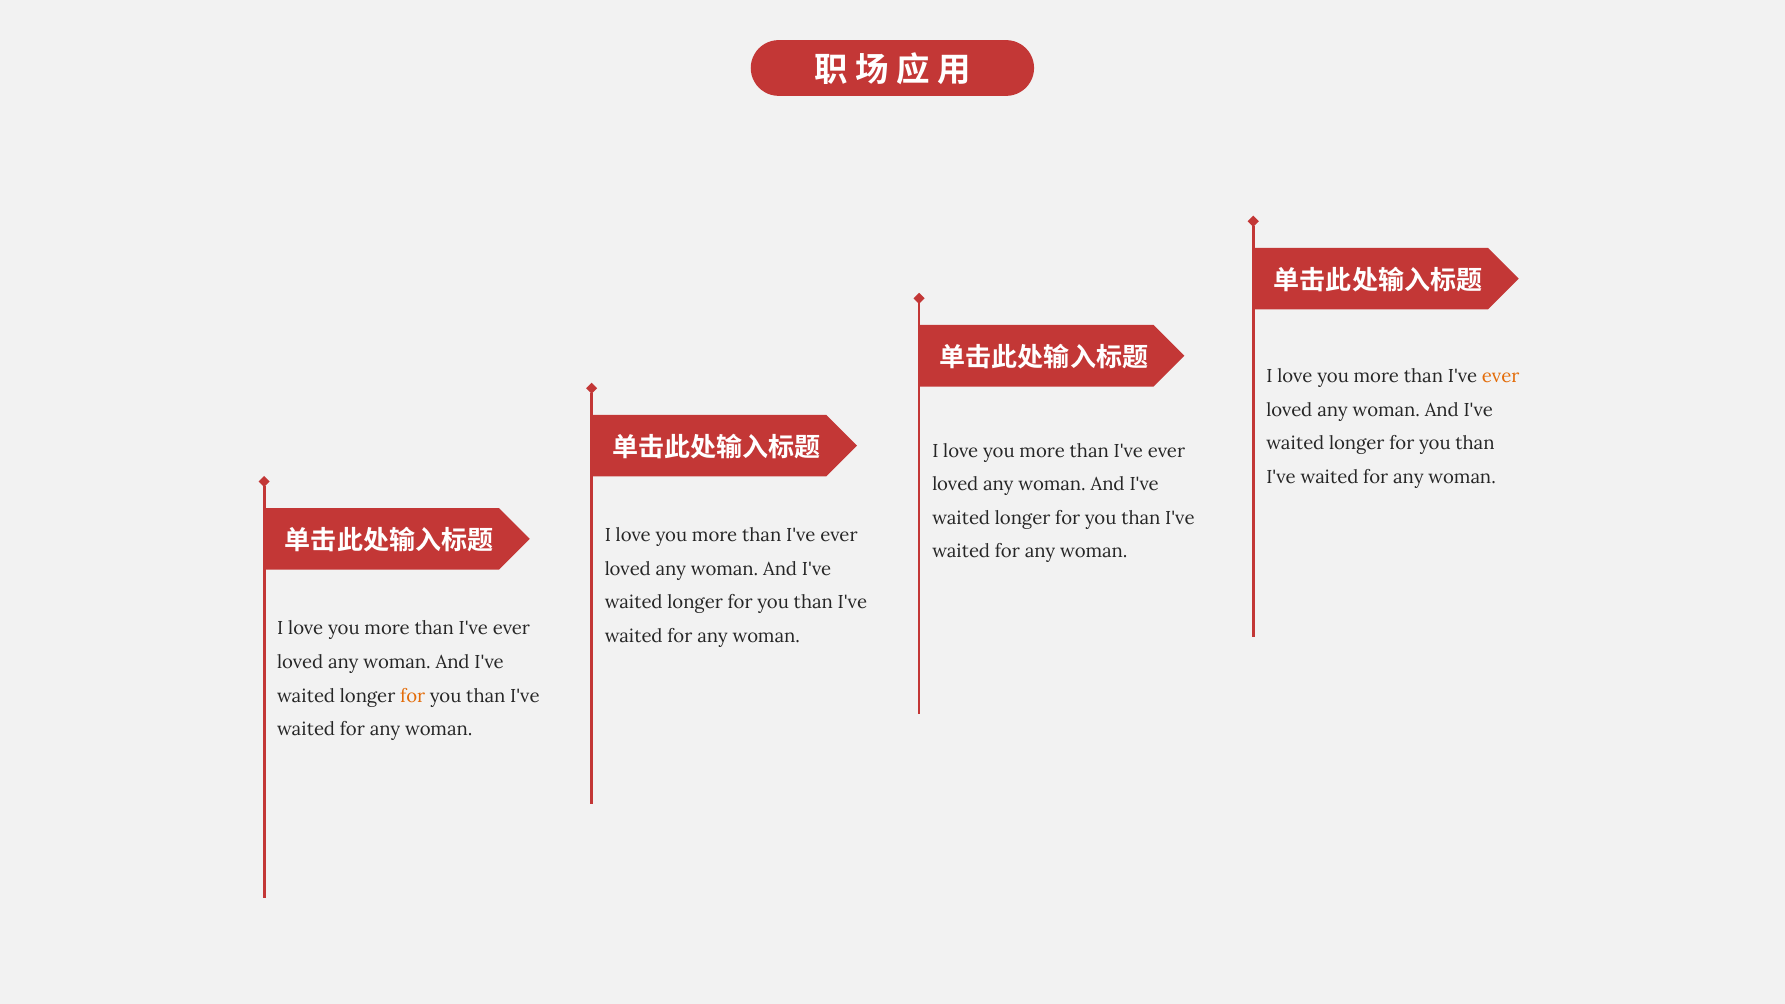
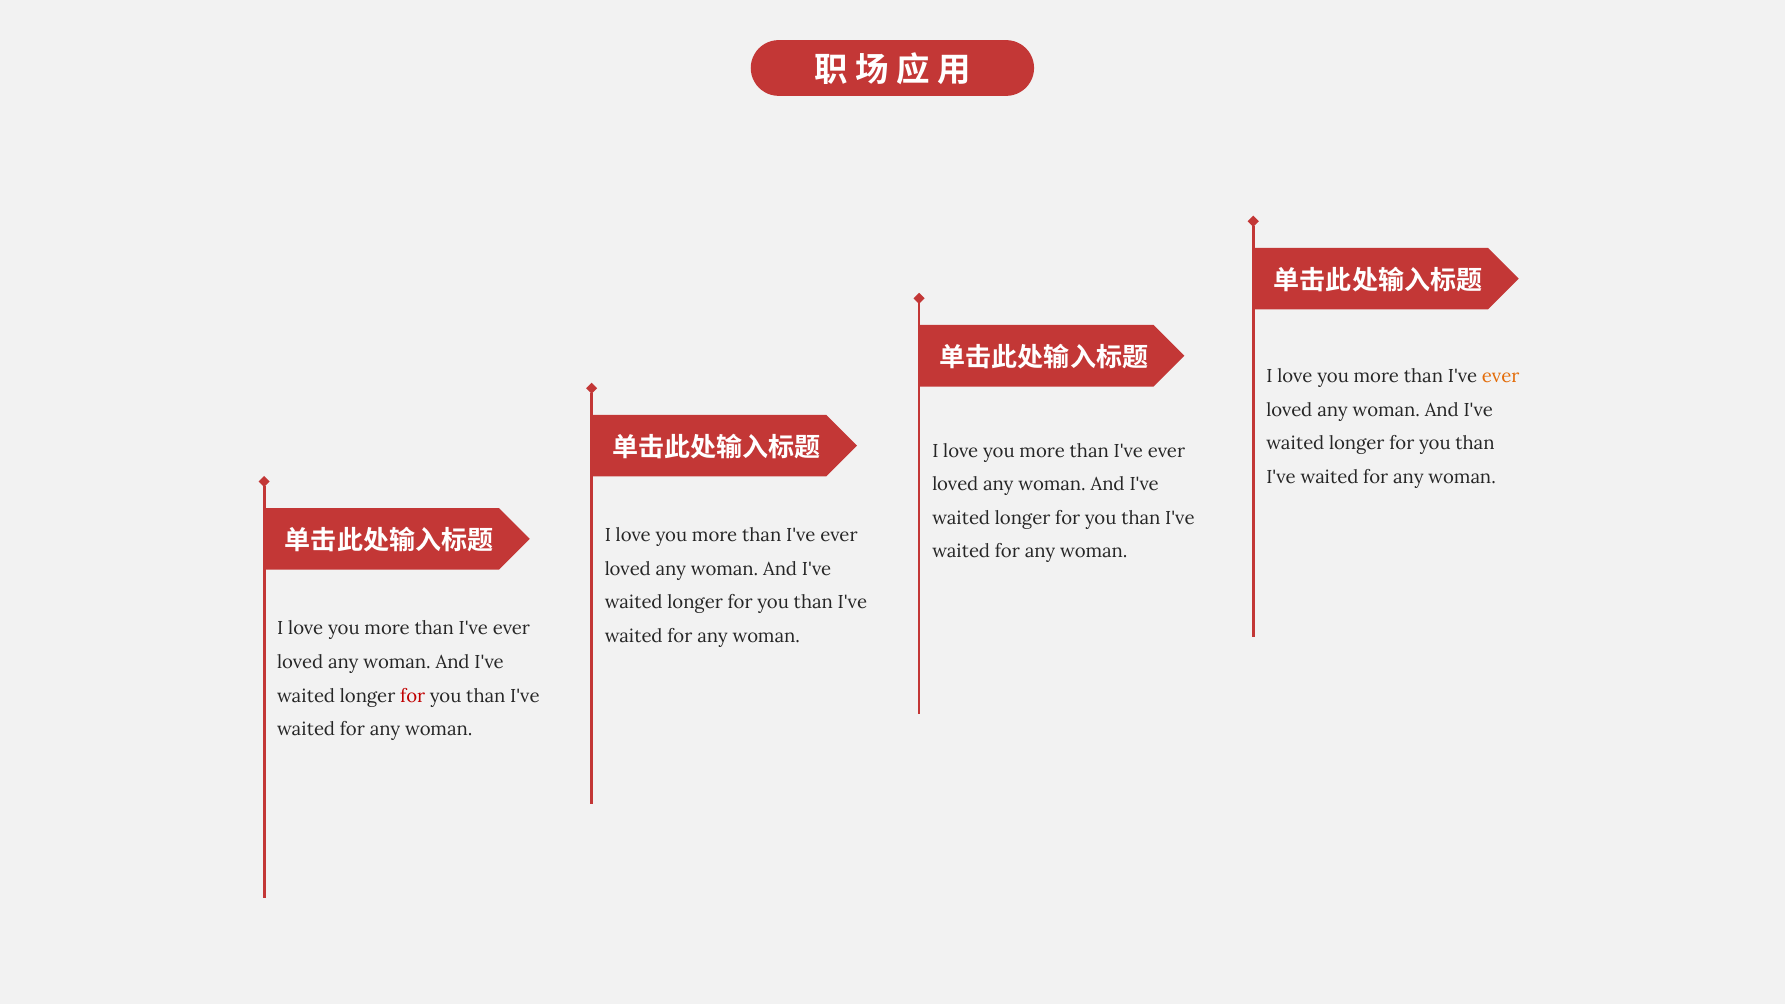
for at (413, 696) colour: orange -> red
